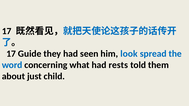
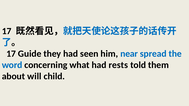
look: look -> near
just: just -> will
